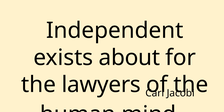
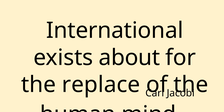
Independent: Independent -> International
lawyers: lawyers -> replace
